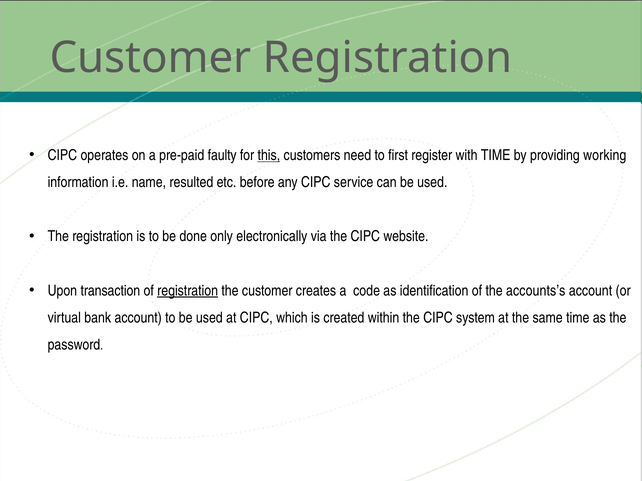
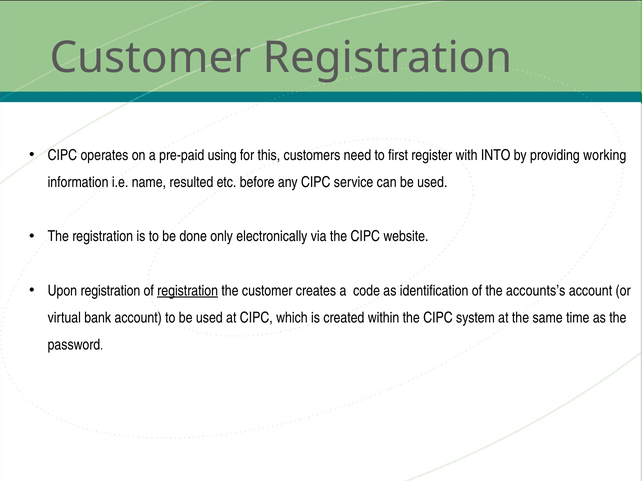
faulty: faulty -> using
this underline: present -> none
with TIME: TIME -> INTO
Upon transaction: transaction -> registration
